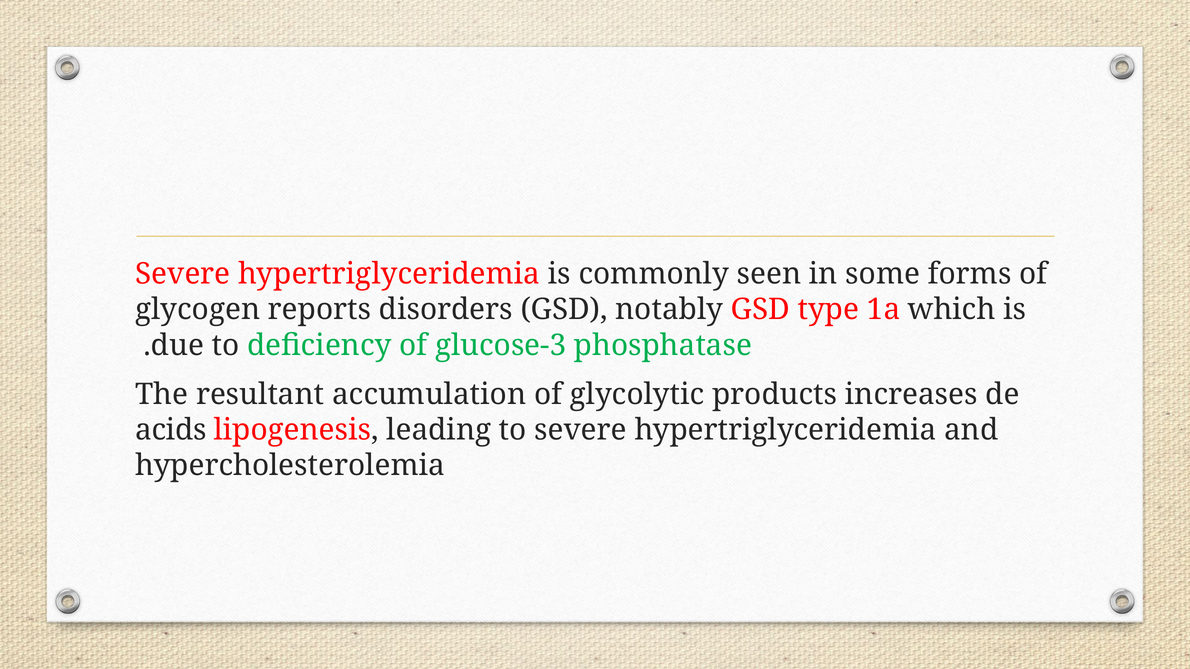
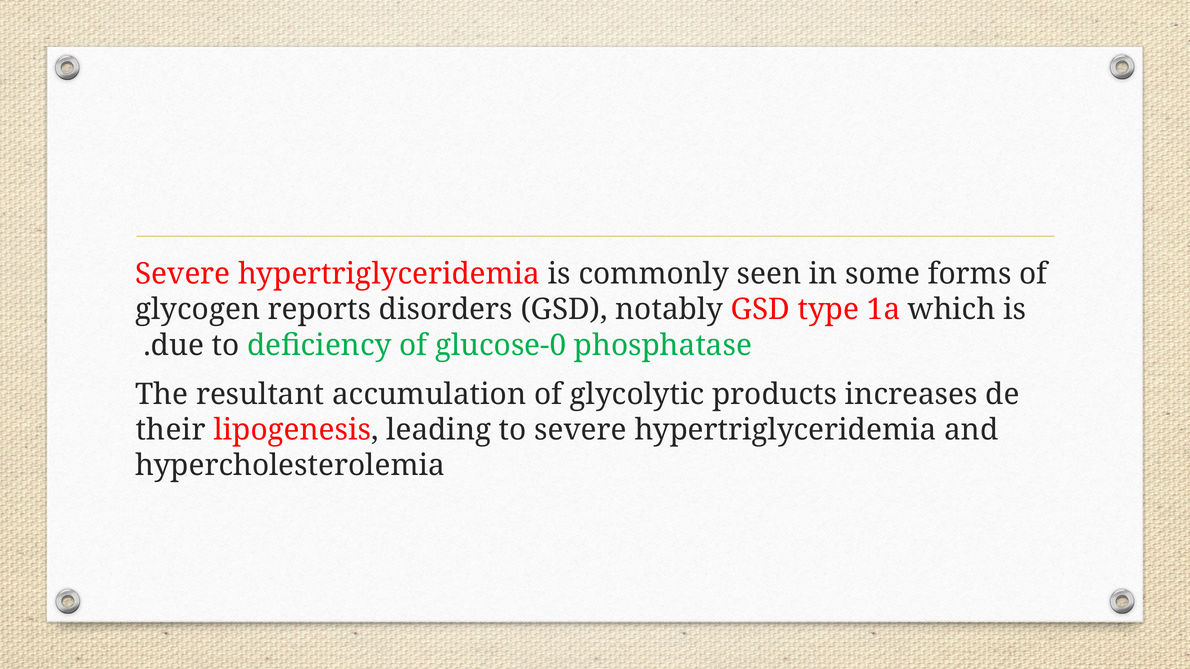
glucose-3: glucose-3 -> glucose-0
acids: acids -> their
